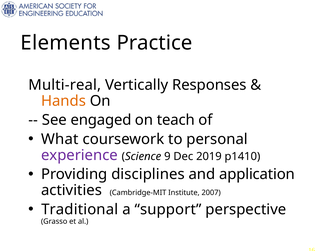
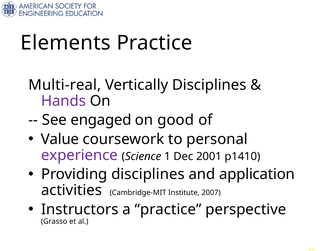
Vertically Responses: Responses -> Disciplines
Hands colour: orange -> purple
teach: teach -> good
What: What -> Value
9: 9 -> 1
2019: 2019 -> 2001
Traditional: Traditional -> Instructors
a support: support -> practice
